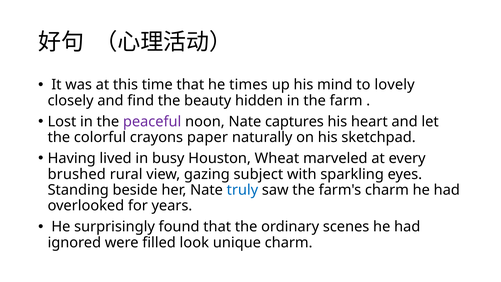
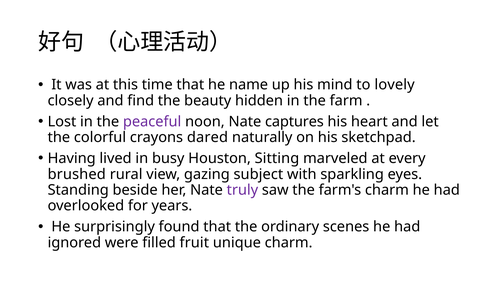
times: times -> name
paper: paper -> dared
Wheat: Wheat -> Sitting
truly colour: blue -> purple
look: look -> fruit
